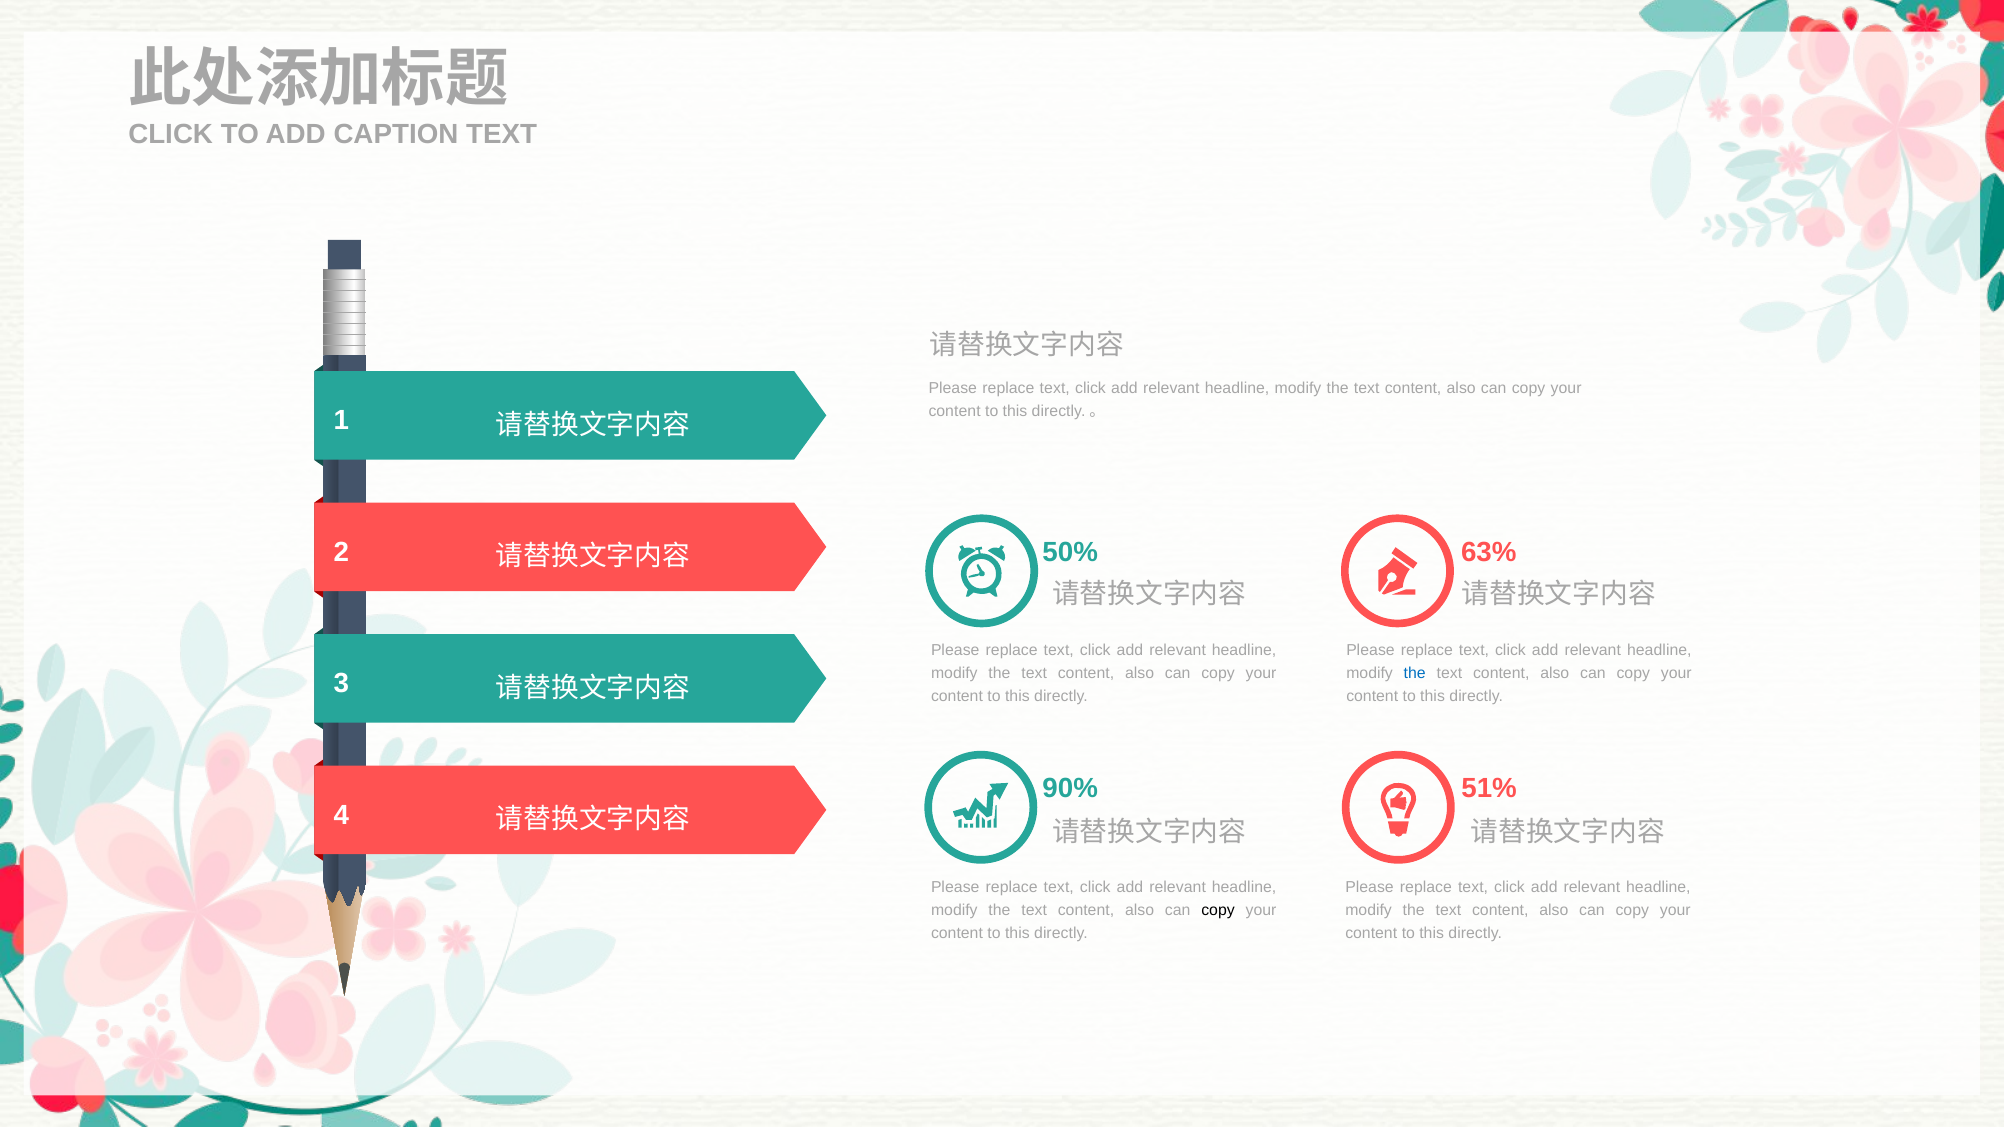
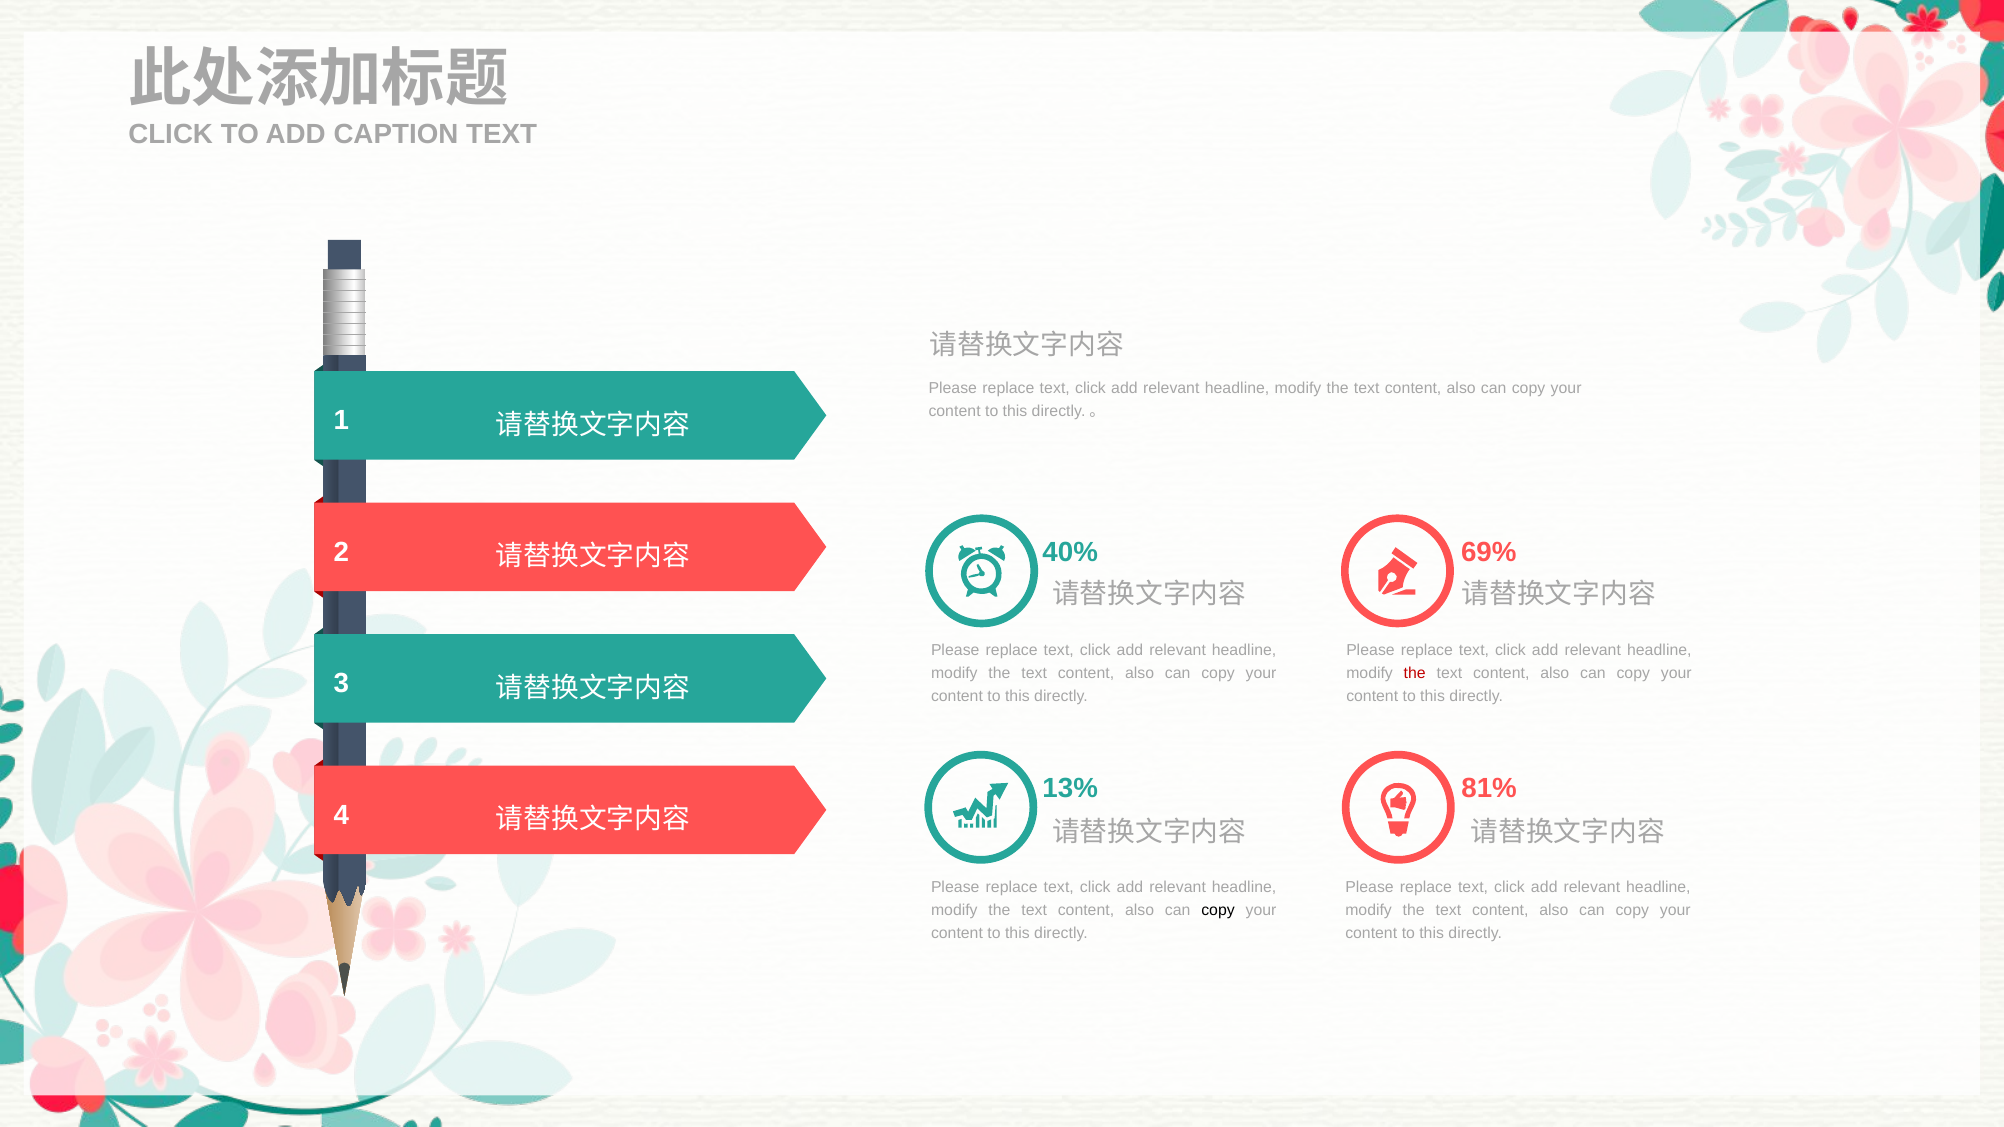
50%: 50% -> 40%
63%: 63% -> 69%
the at (1415, 673) colour: blue -> red
90%: 90% -> 13%
51%: 51% -> 81%
